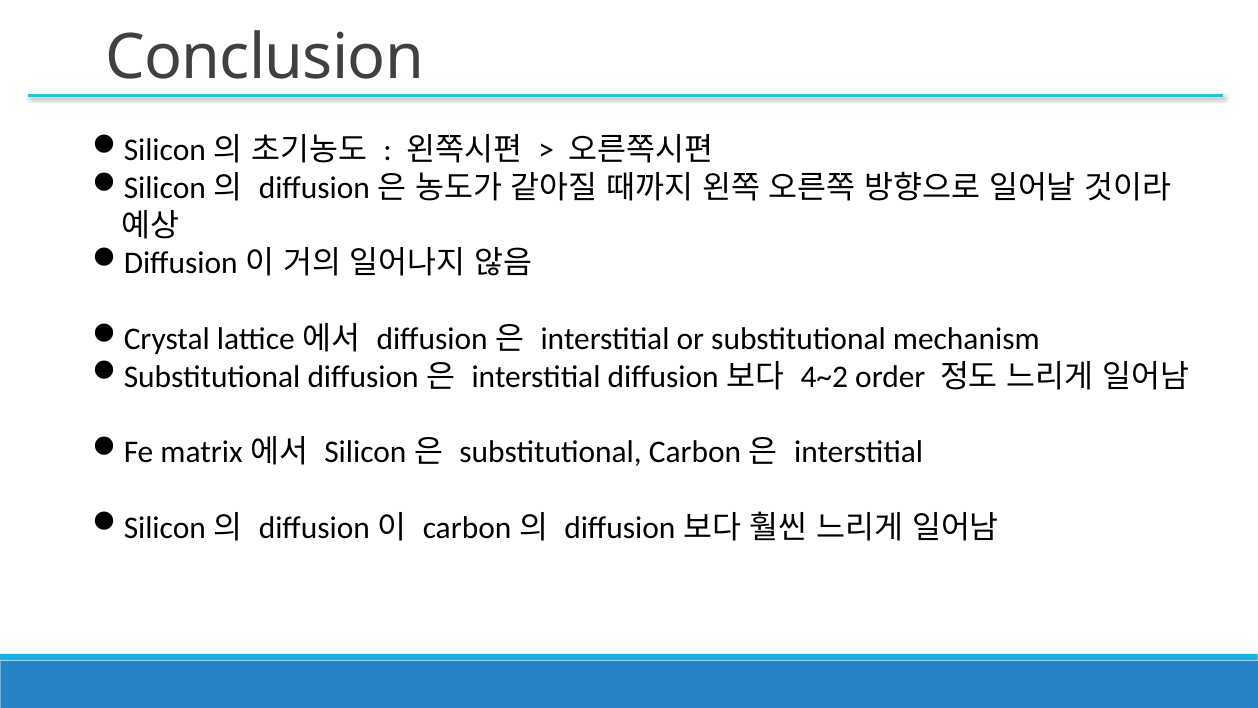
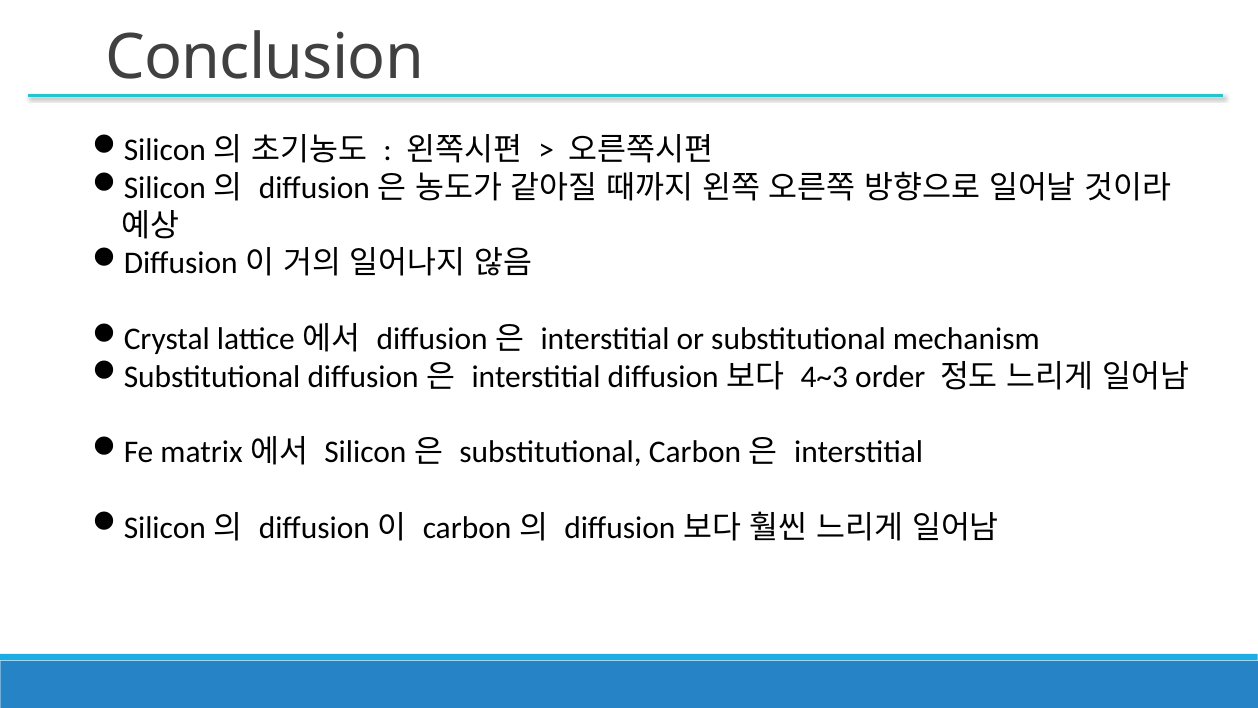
4~2: 4~2 -> 4~3
